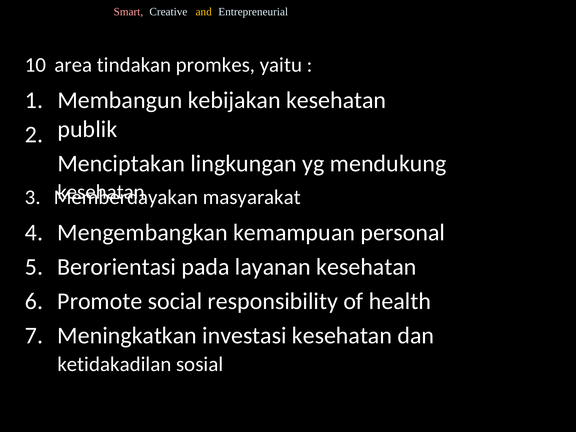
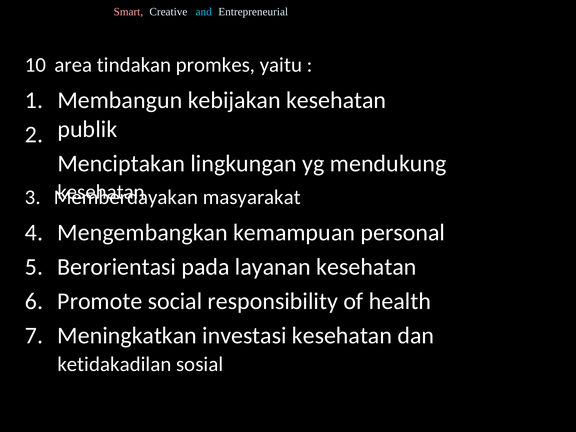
and colour: yellow -> light blue
